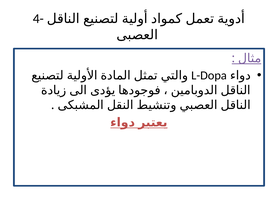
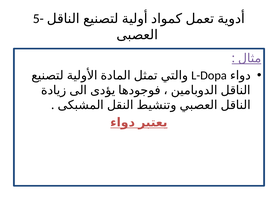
4-: 4- -> 5-
